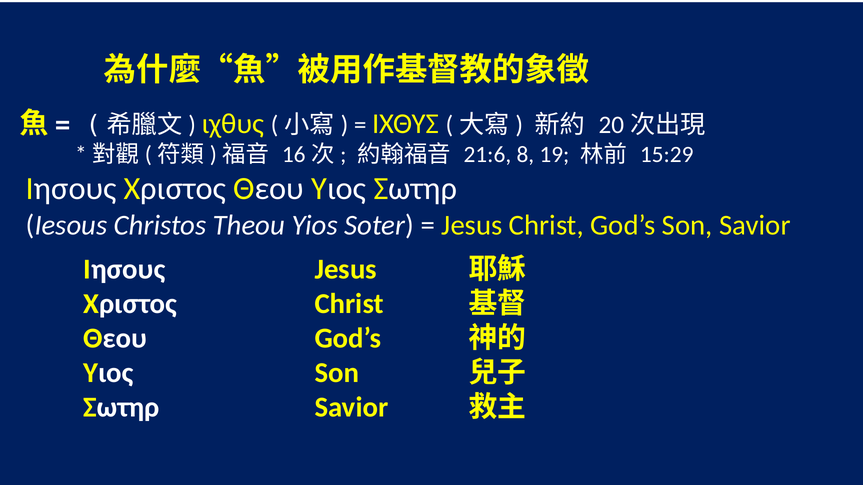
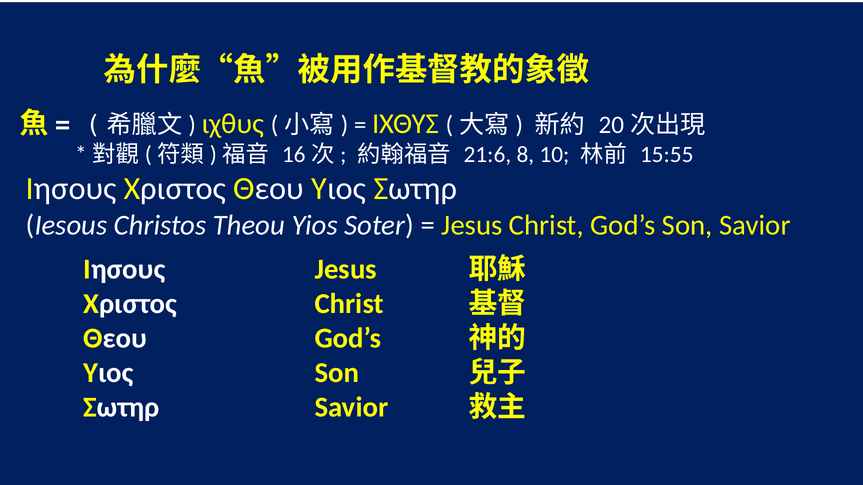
19: 19 -> 10
15:29: 15:29 -> 15:55
